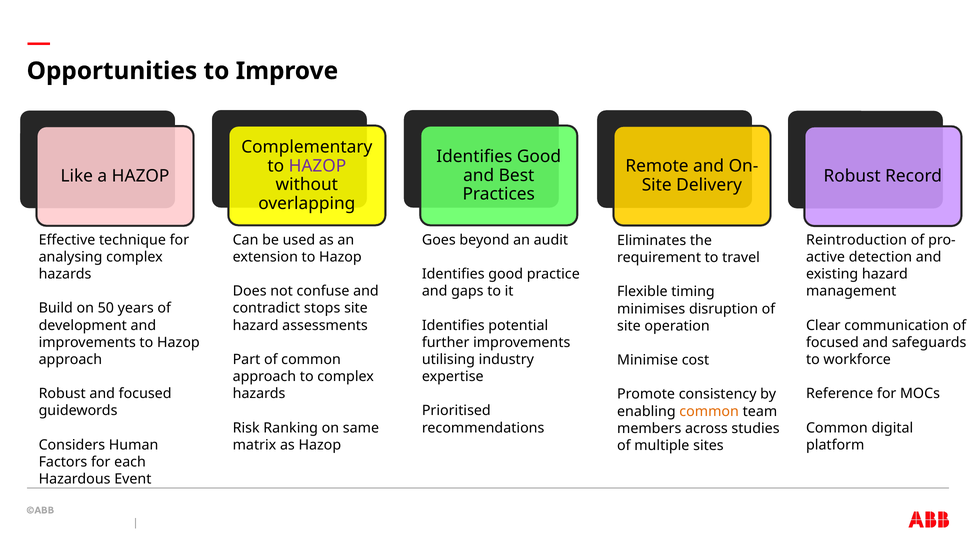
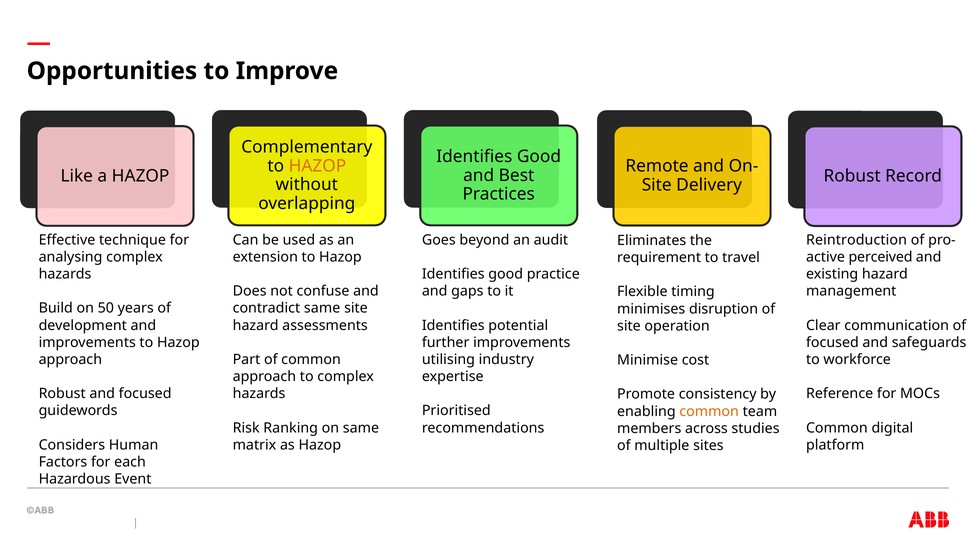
HAZOP at (317, 166) colour: purple -> orange
detection: detection -> perceived
contradict stops: stops -> same
